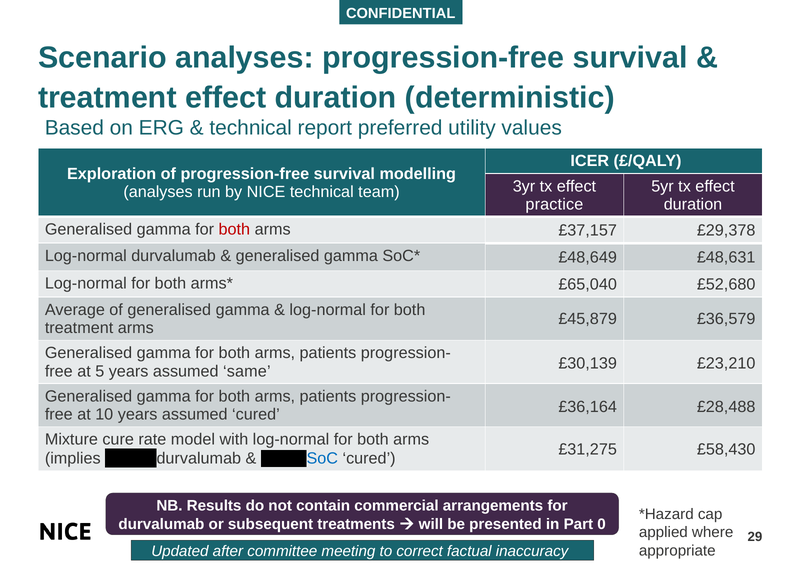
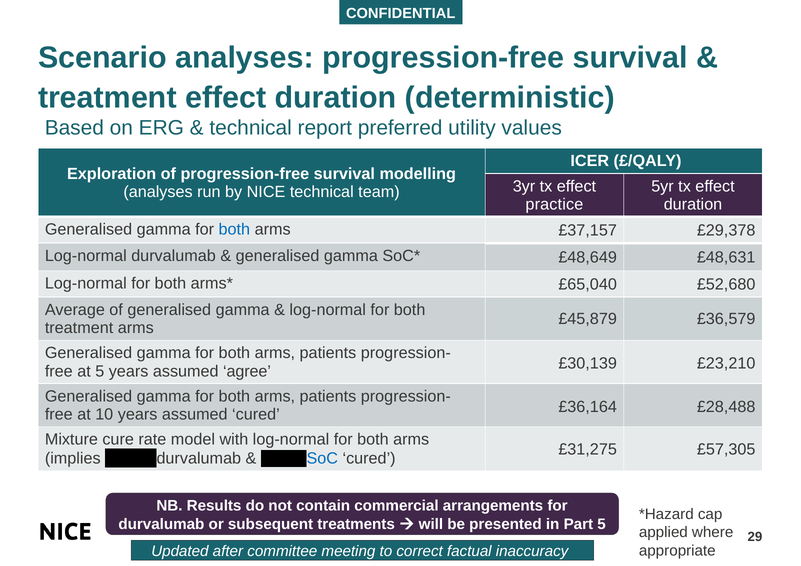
both at (234, 230) colour: red -> blue
same: same -> agree
£58,430: £58,430 -> £57,305
Part 0: 0 -> 5
